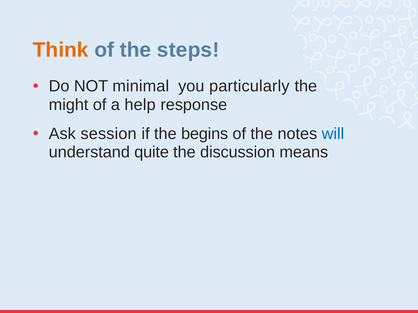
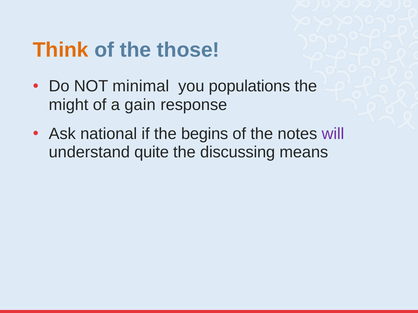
steps: steps -> those
particularly: particularly -> populations
help: help -> gain
session: session -> national
will colour: blue -> purple
discussion: discussion -> discussing
